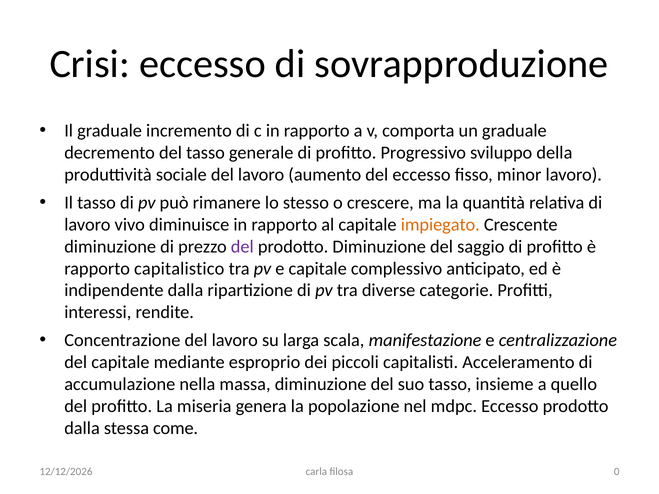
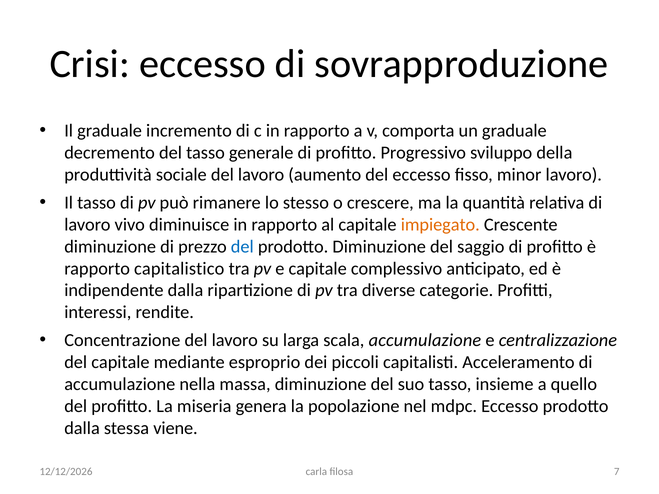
del at (242, 247) colour: purple -> blue
scala manifestazione: manifestazione -> accumulazione
come: come -> viene
0: 0 -> 7
